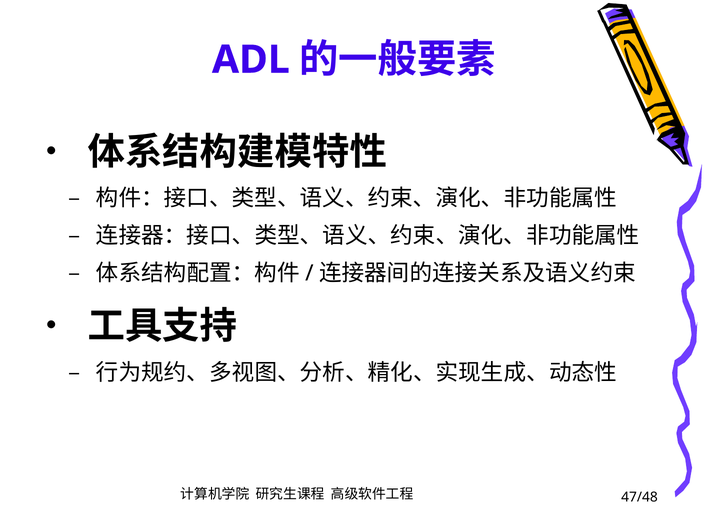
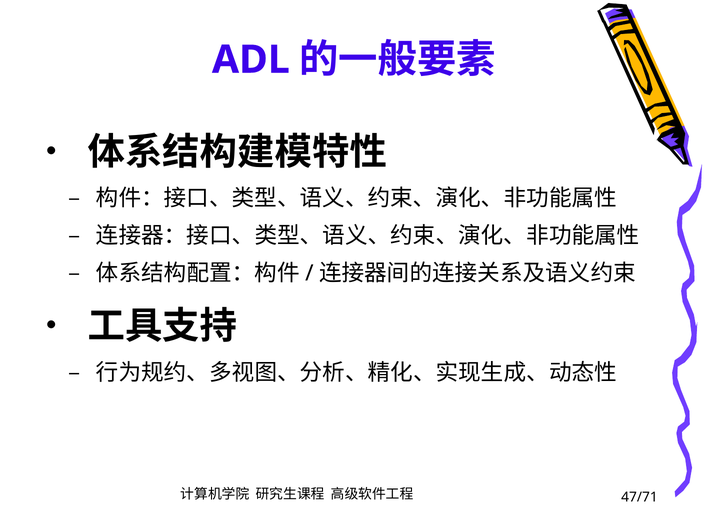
47/48: 47/48 -> 47/71
